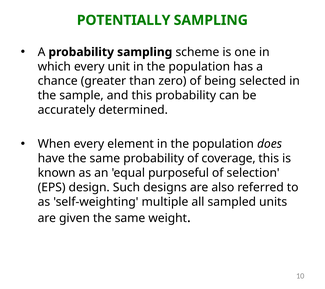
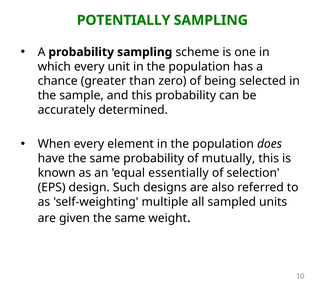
coverage: coverage -> mutually
purposeful: purposeful -> essentially
